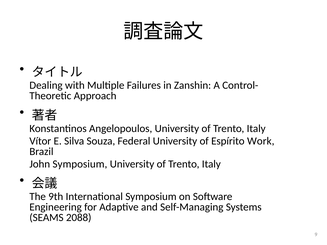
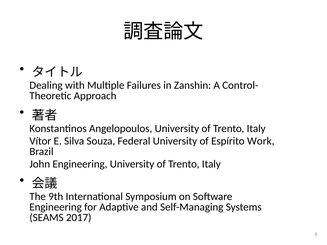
John Symposium: Symposium -> Engineering
2088: 2088 -> 2017
